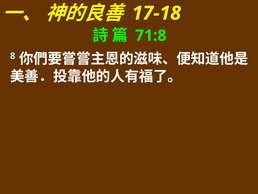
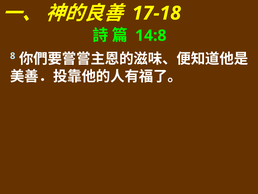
71:8: 71:8 -> 14:8
